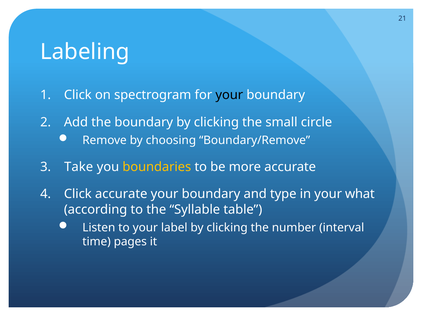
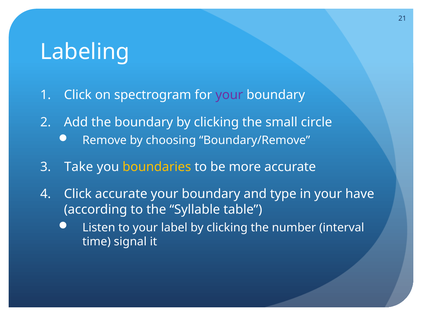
your at (229, 95) colour: black -> purple
what: what -> have
pages: pages -> signal
